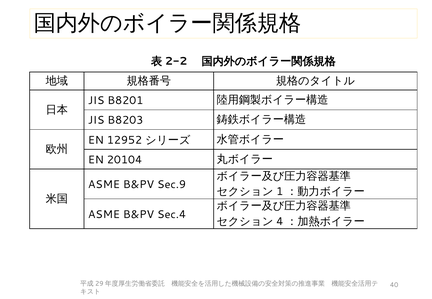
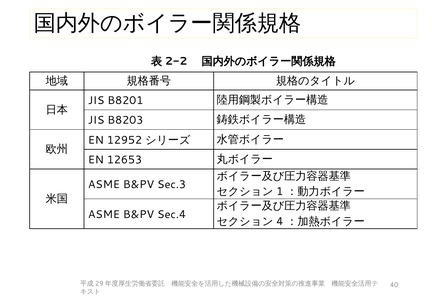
20104: 20104 -> 12653
Sec.9: Sec.9 -> Sec.3
